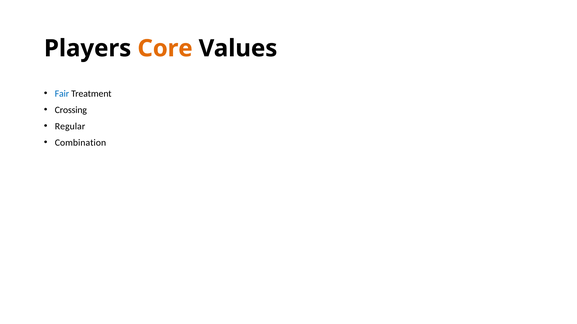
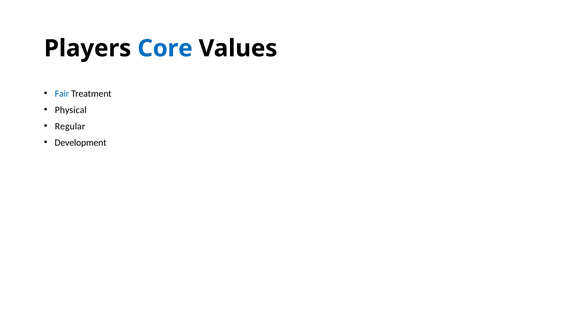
Core colour: orange -> blue
Crossing: Crossing -> Physical
Combination: Combination -> Development
